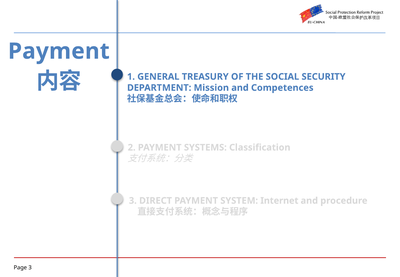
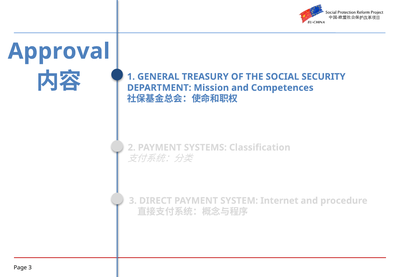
Payment at (59, 51): Payment -> Approval
